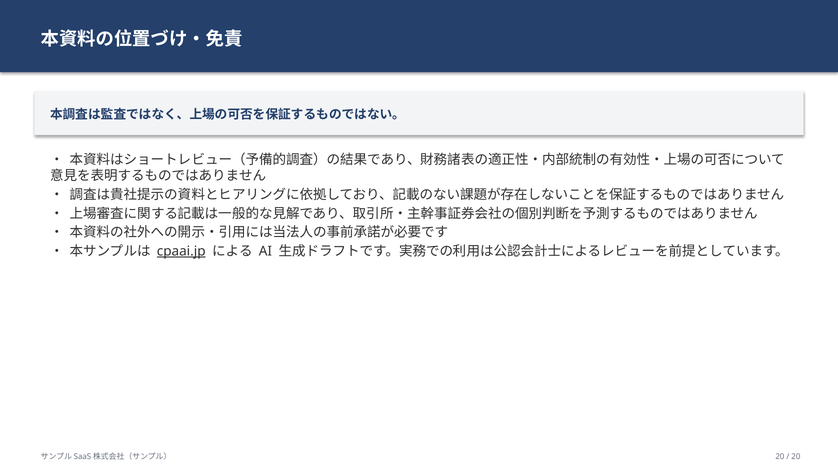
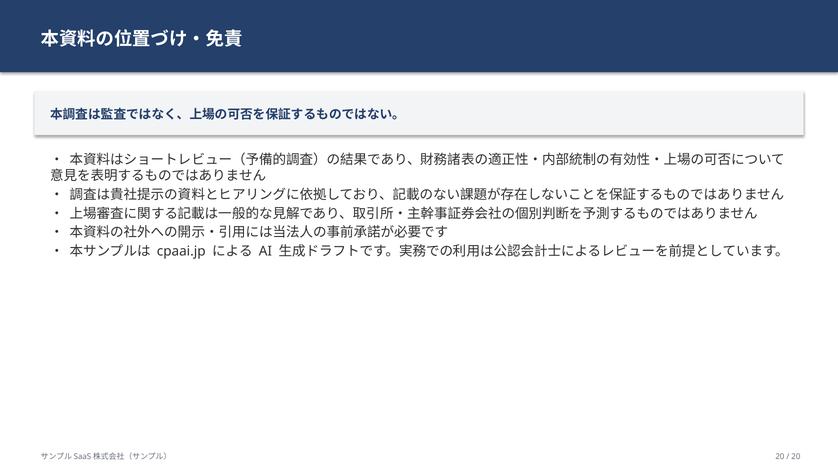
cpaai.jp underline: present -> none
